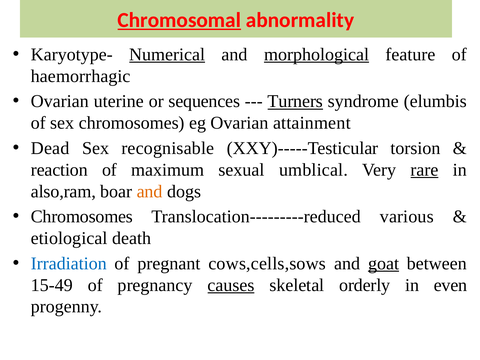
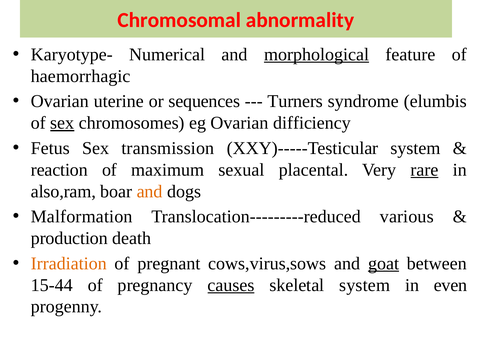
Chromosomal underline: present -> none
Numerical underline: present -> none
Turners underline: present -> none
sex at (62, 123) underline: none -> present
attainment: attainment -> difficiency
Dead: Dead -> Fetus
recognisable: recognisable -> transmission
XXY)-----Testicular torsion: torsion -> system
umblical: umblical -> placental
Chromosomes at (82, 217): Chromosomes -> Malformation
etiological: etiological -> production
Irradiation colour: blue -> orange
cows,cells,sows: cows,cells,sows -> cows,virus,sows
15-49: 15-49 -> 15-44
skeletal orderly: orderly -> system
